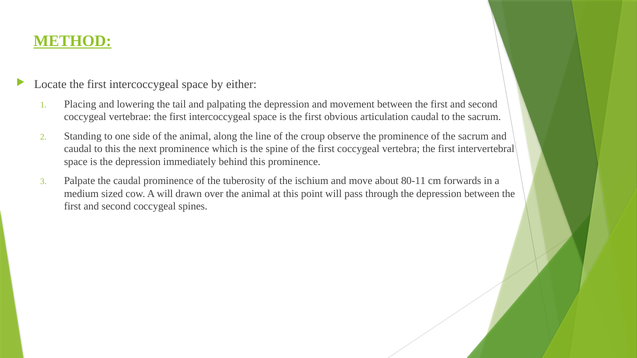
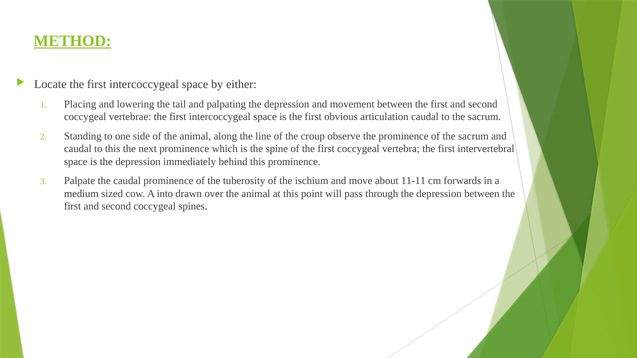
80-11: 80-11 -> 11-11
A will: will -> into
